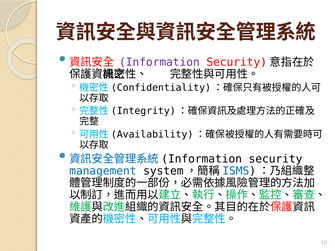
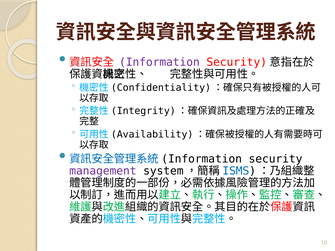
management colour: blue -> purple
